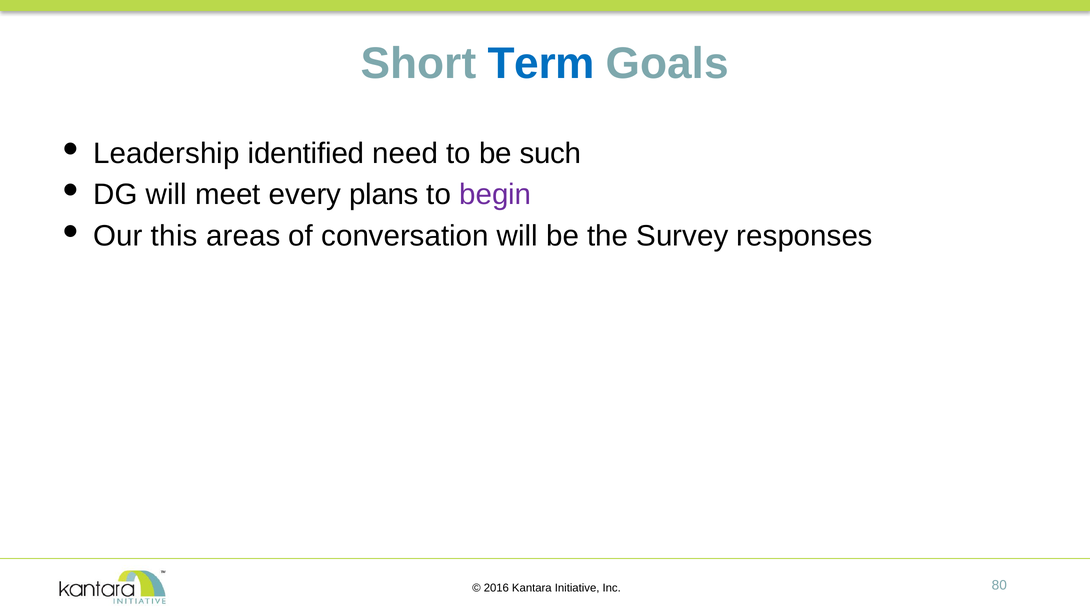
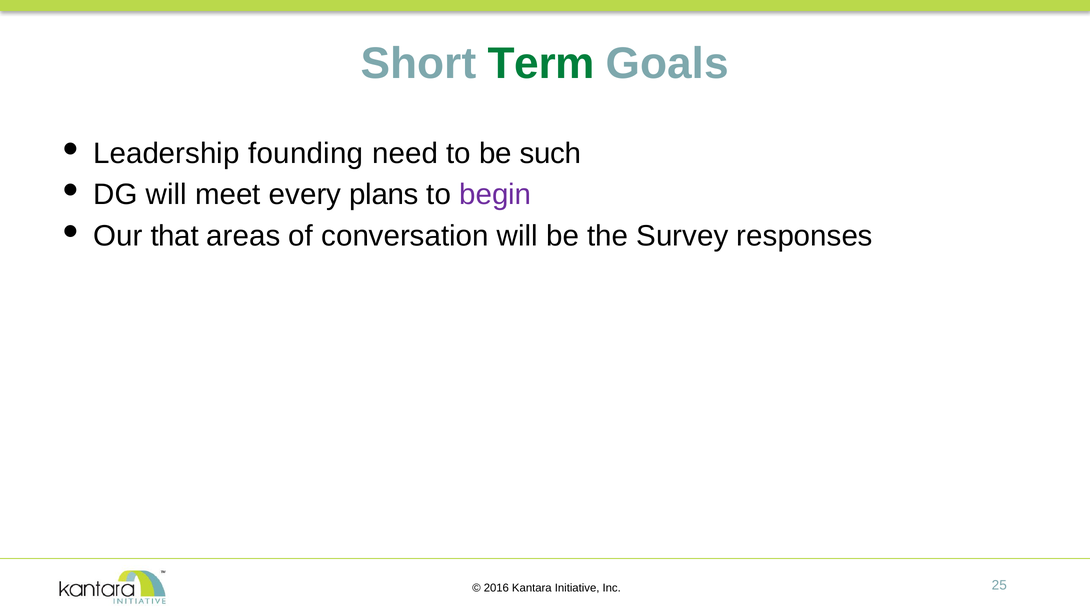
Term colour: blue -> green
identified: identified -> founding
this: this -> that
80: 80 -> 25
